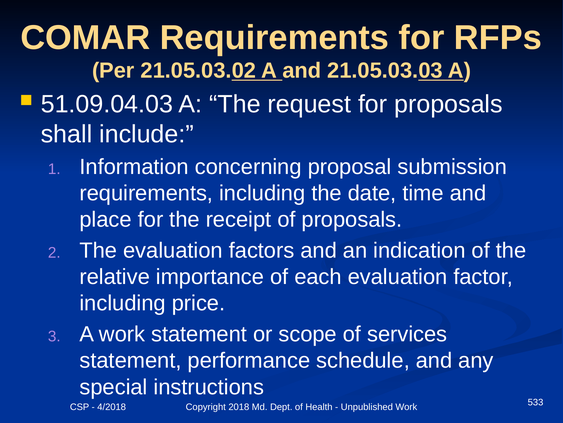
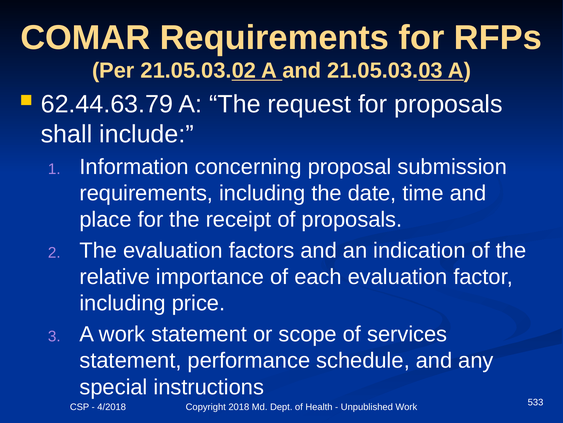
51.09.04.03: 51.09.04.03 -> 62.44.63.79
